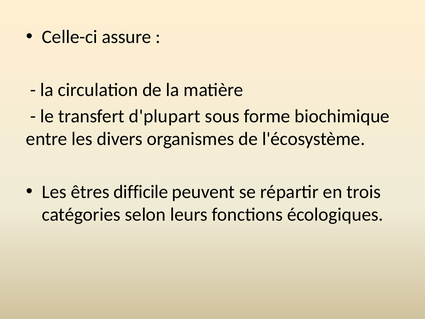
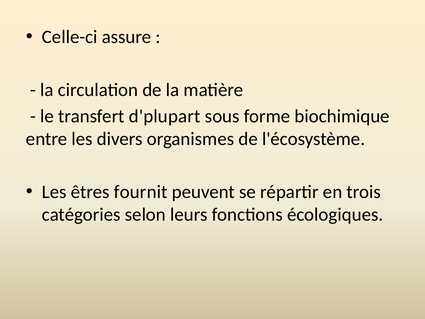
difficile: difficile -> fournit
